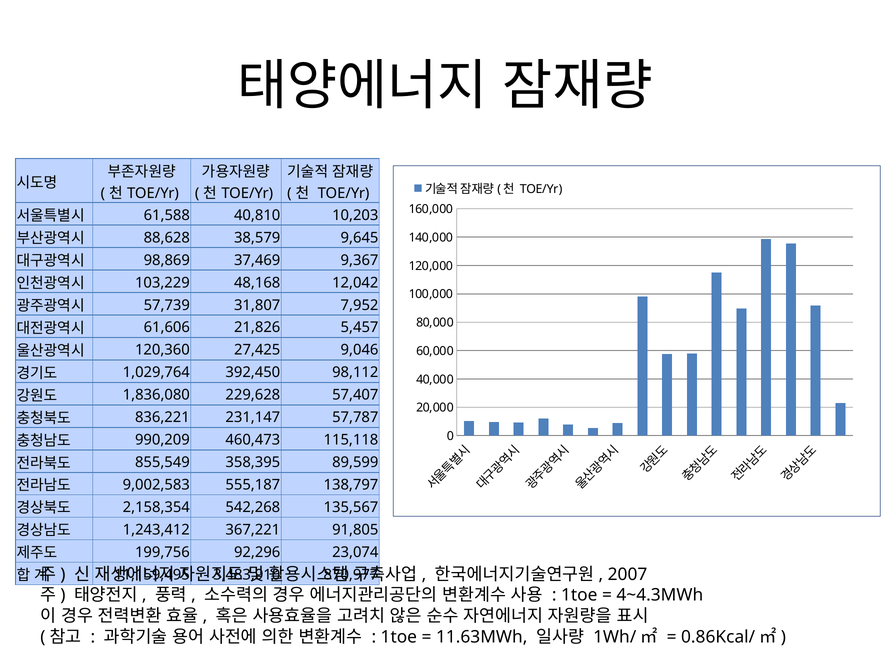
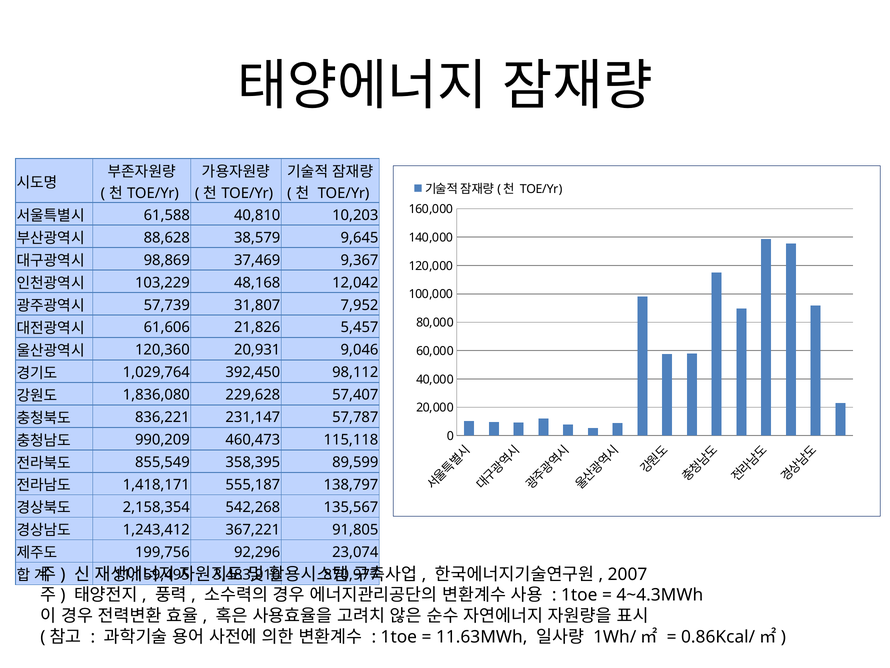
27,425: 27,425 -> 20,931
9,002,583: 9,002,583 -> 1,418,171
